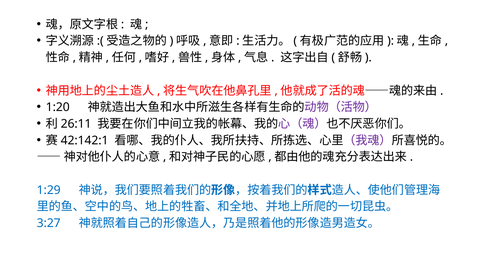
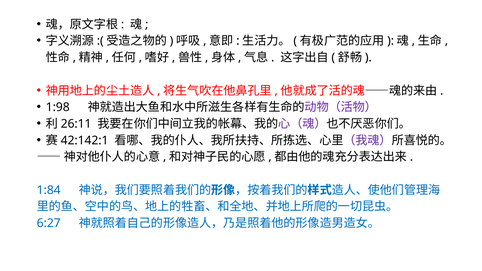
1:20: 1:20 -> 1:98
1:29: 1:29 -> 1:84
3:27: 3:27 -> 6:27
